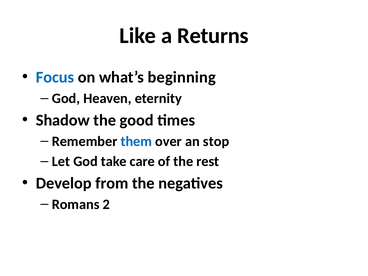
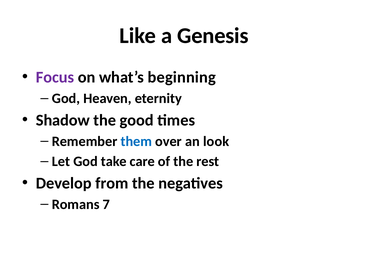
Returns: Returns -> Genesis
Focus colour: blue -> purple
stop: stop -> look
2: 2 -> 7
